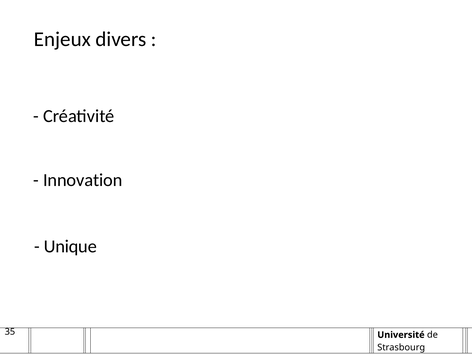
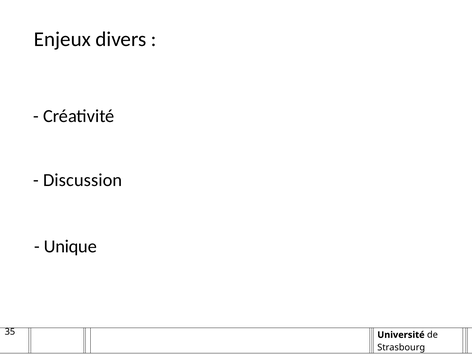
Innovation: Innovation -> Discussion
